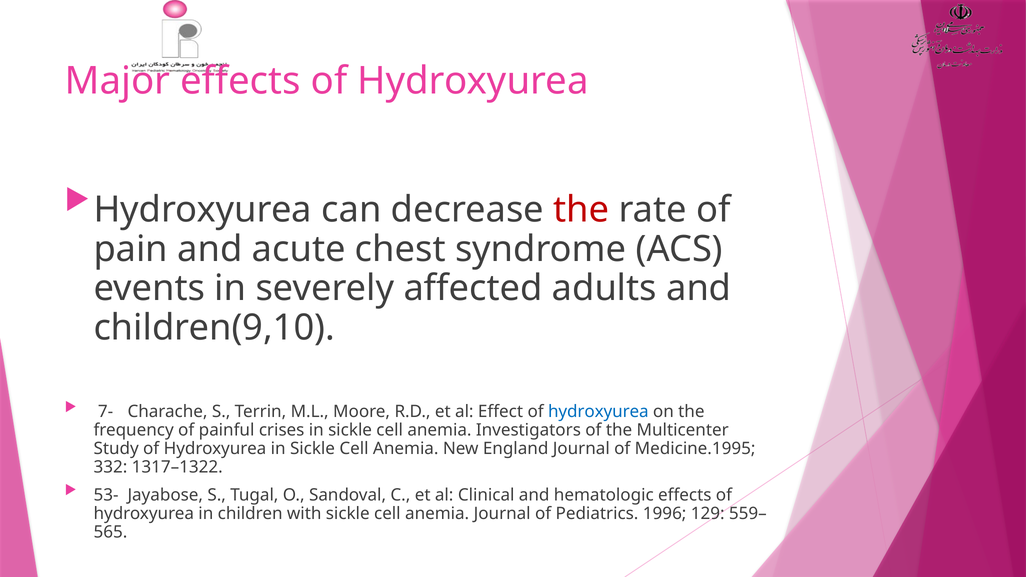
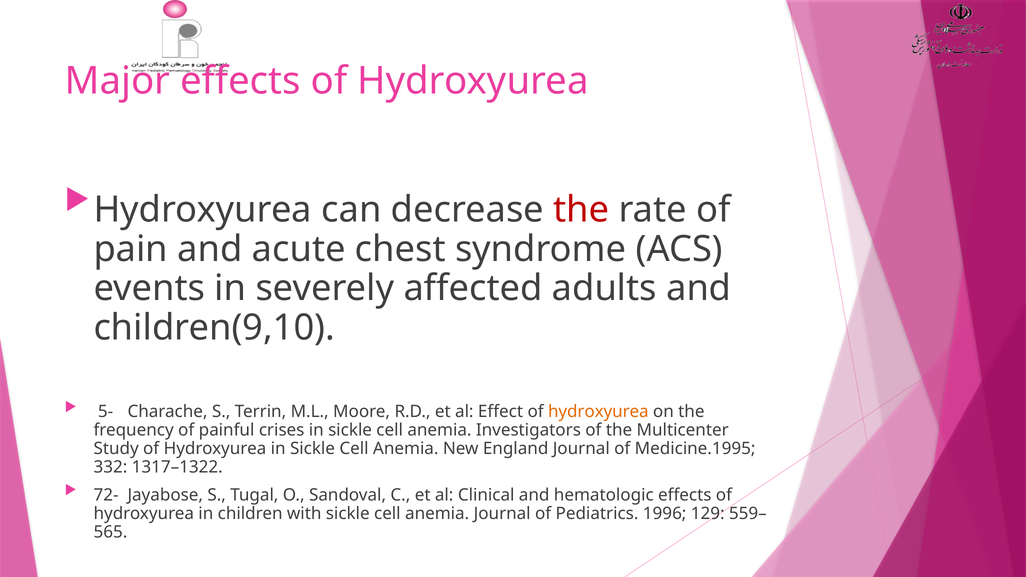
7-: 7- -> 5-
hydroxyurea at (598, 412) colour: blue -> orange
53-: 53- -> 72-
